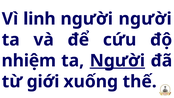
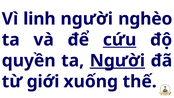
người người: người -> nghèo
cứu underline: none -> present
nhiệm: nhiệm -> quyền
